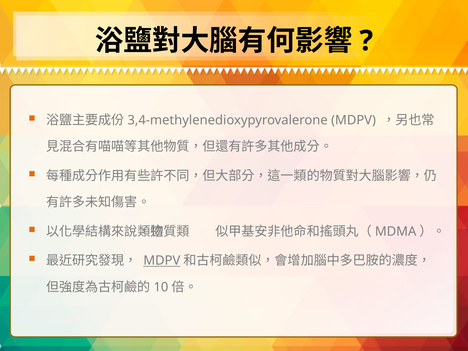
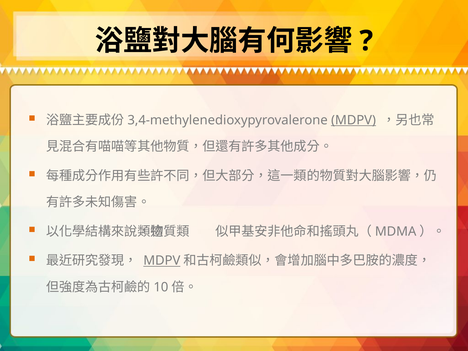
MDPV at (354, 120) underline: none -> present
